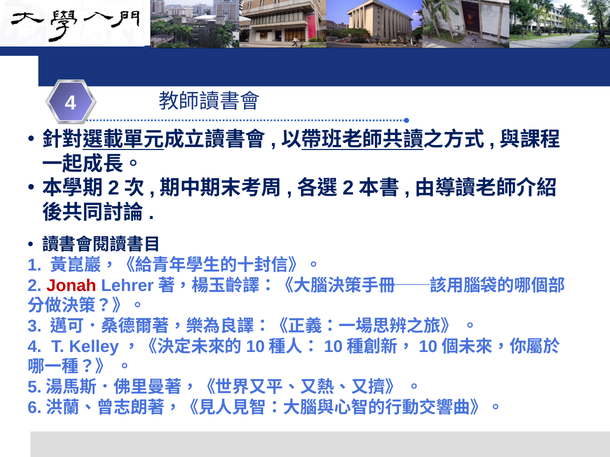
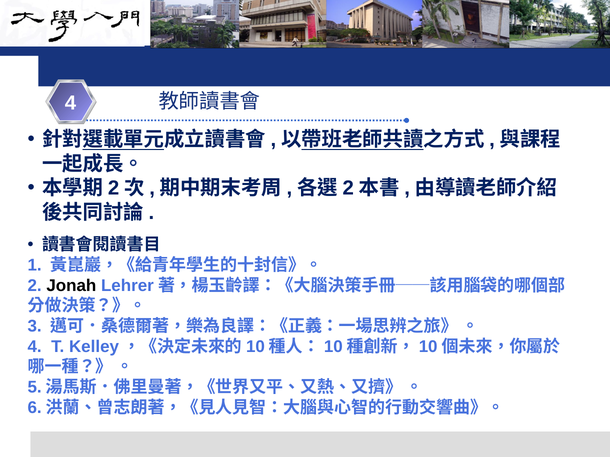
Jonah colour: red -> black
